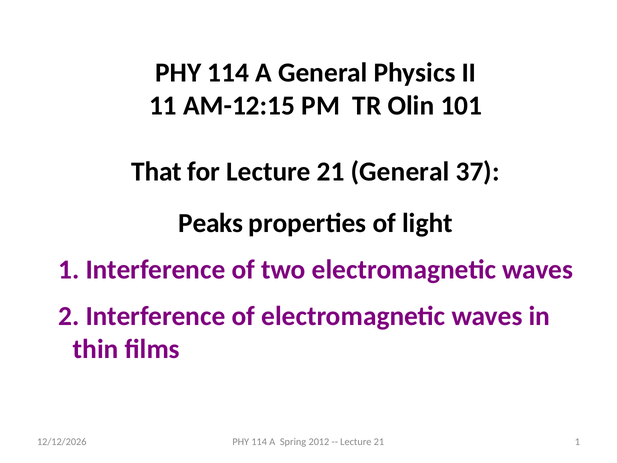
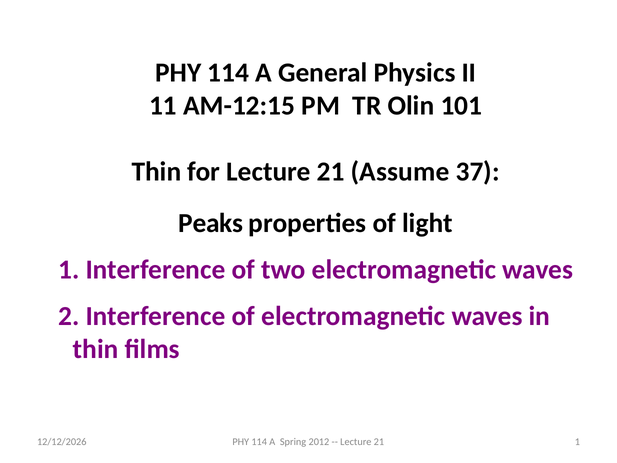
That at (157, 172): That -> Thin
21 General: General -> Assume
